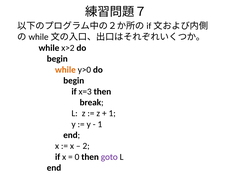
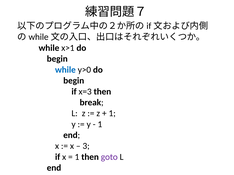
x>2: x>2 -> x>1
while at (65, 70) colour: orange -> blue
2: 2 -> 3
0 at (77, 157): 0 -> 1
